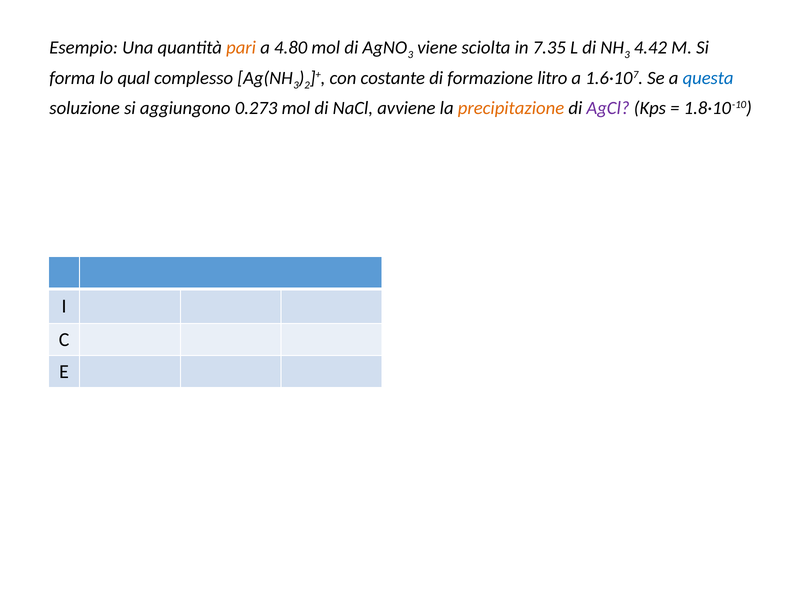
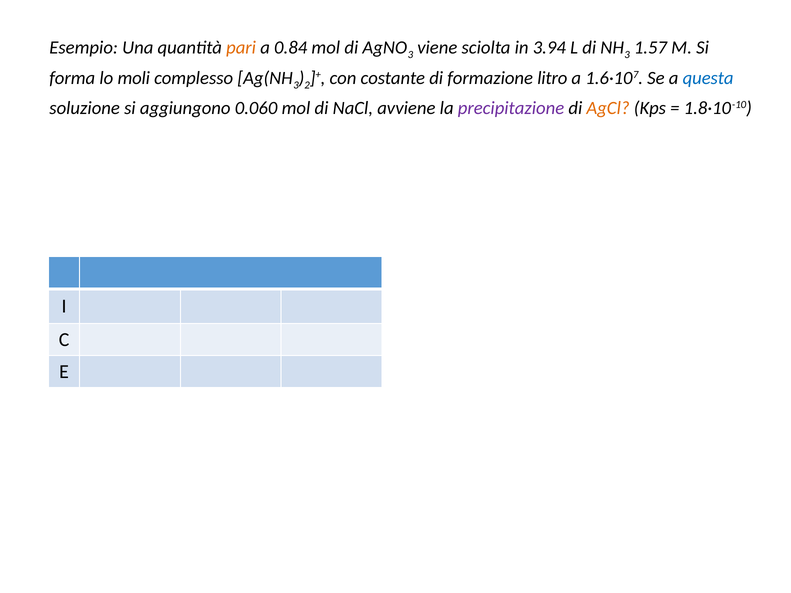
4.80: 4.80 -> 0.84
7.35: 7.35 -> 3.94
4.42: 4.42 -> 1.57
qual: qual -> moli
0.273: 0.273 -> 0.060
precipitazione colour: orange -> purple
AgCl colour: purple -> orange
